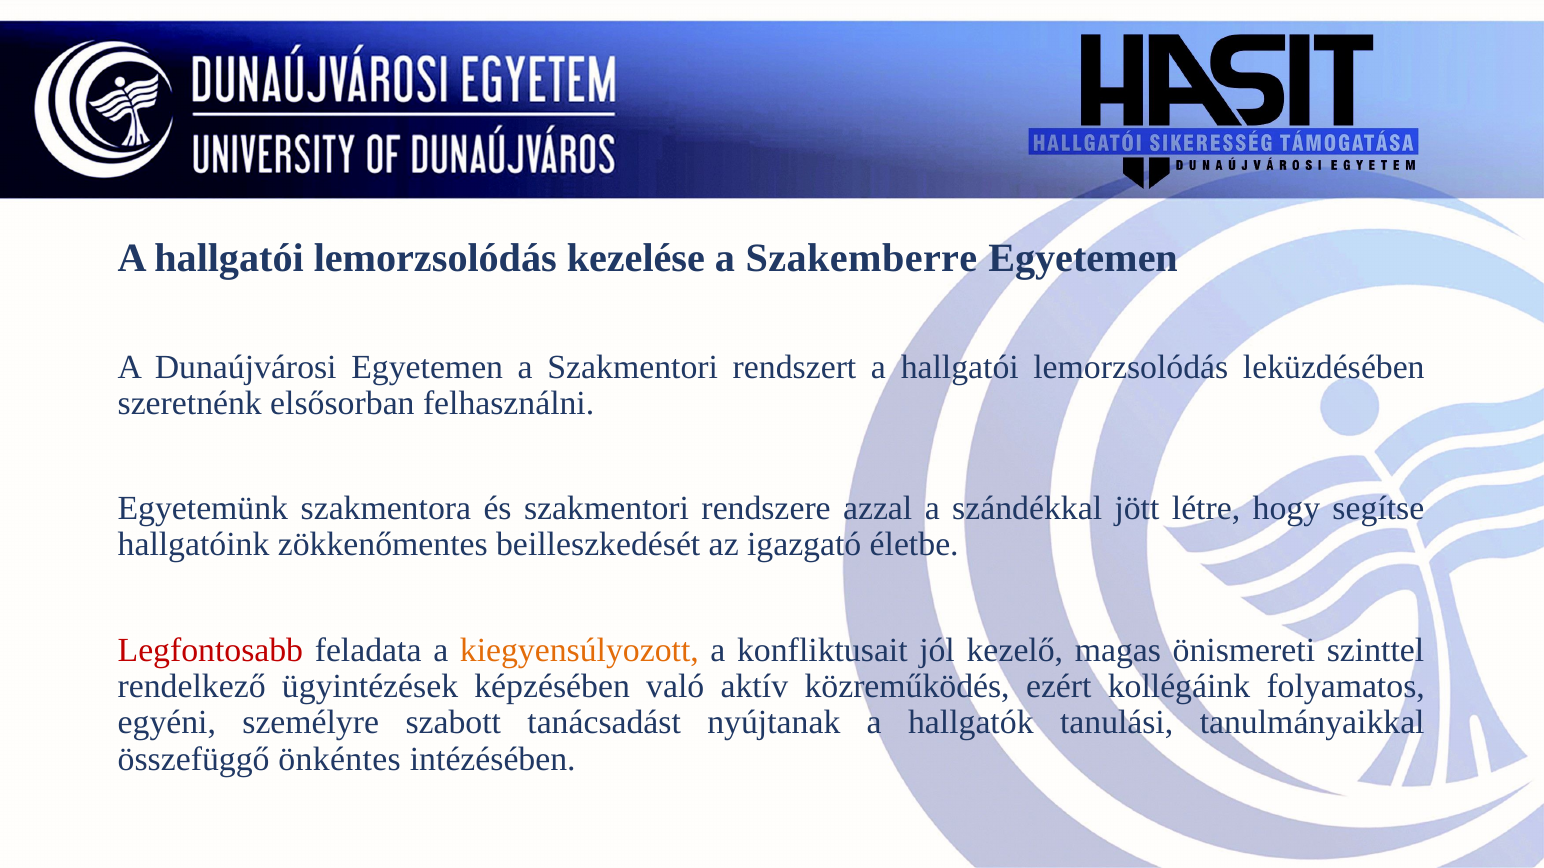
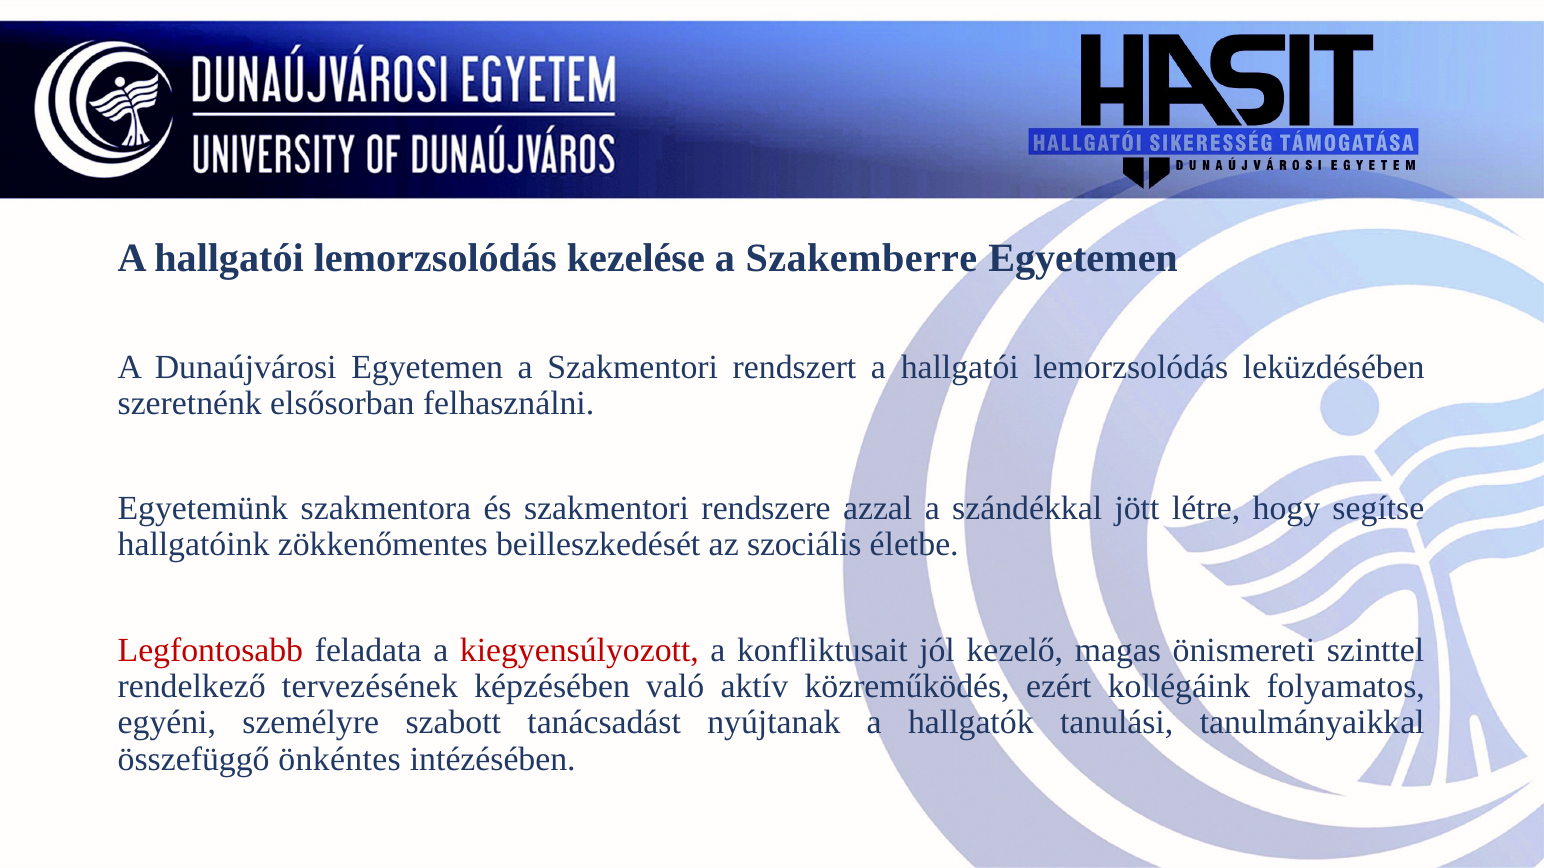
igazgató: igazgató -> szociális
kiegyensúlyozott colour: orange -> red
ügyintézések: ügyintézések -> tervezésének
